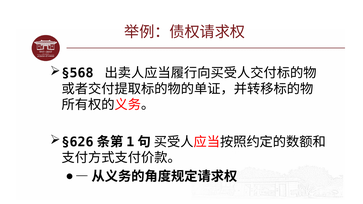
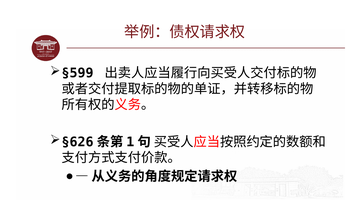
§568: §568 -> §599
